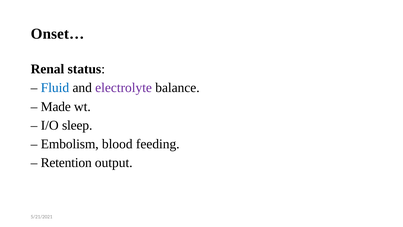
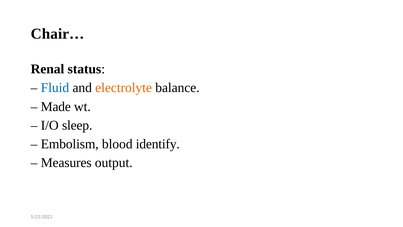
Onset…: Onset… -> Chair…
electrolyte colour: purple -> orange
feeding: feeding -> identify
Retention: Retention -> Measures
